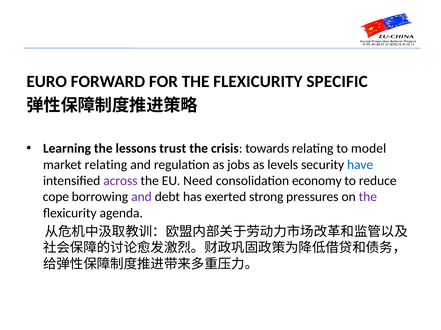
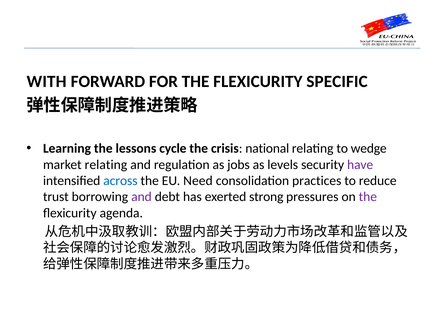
EURO: EURO -> WITH
trust: trust -> cycle
towards: towards -> national
model: model -> wedge
have colour: blue -> purple
across colour: purple -> blue
economy: economy -> practices
cope: cope -> trust
